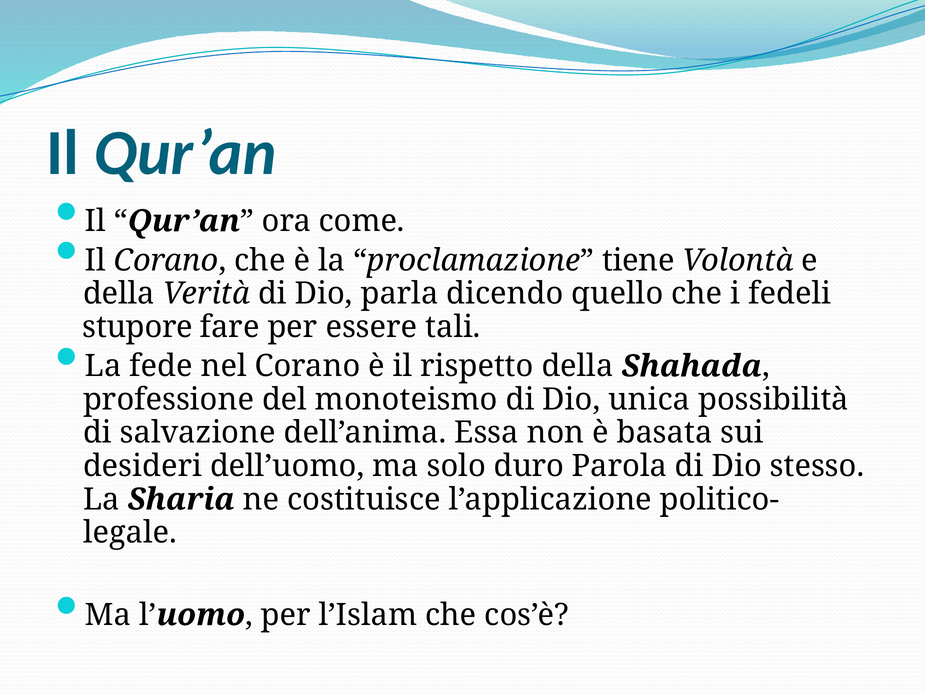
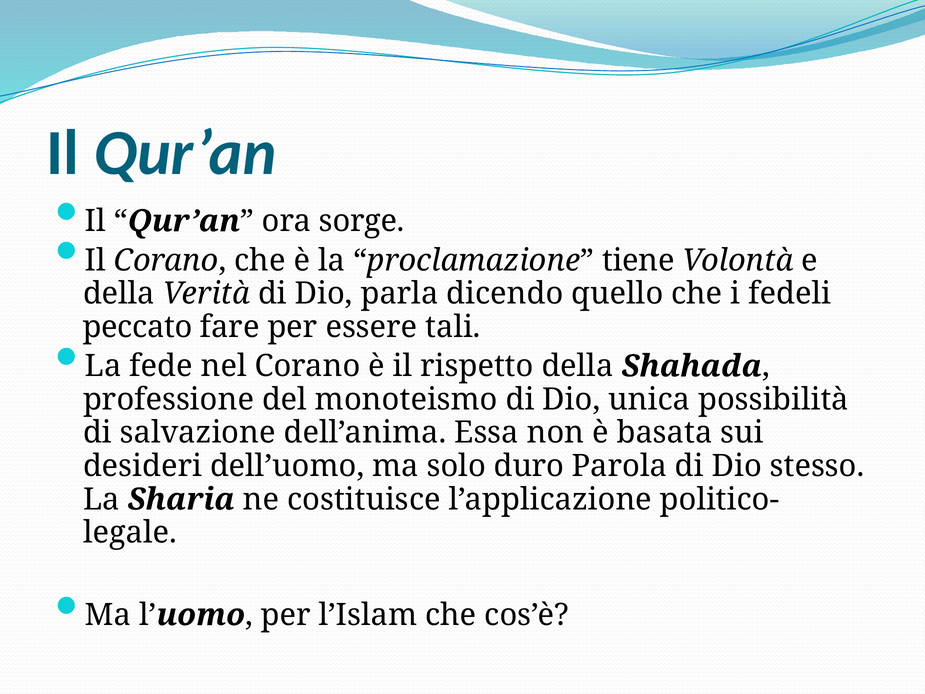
come: come -> sorge
stupore: stupore -> peccato
